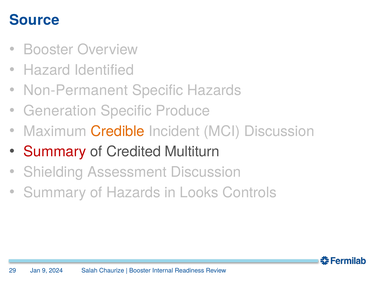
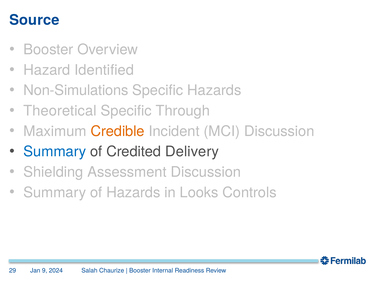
Non-Permanent: Non-Permanent -> Non-Simulations
Generation: Generation -> Theoretical
Produce: Produce -> Through
Summary at (55, 152) colour: red -> blue
Multiturn: Multiturn -> Delivery
